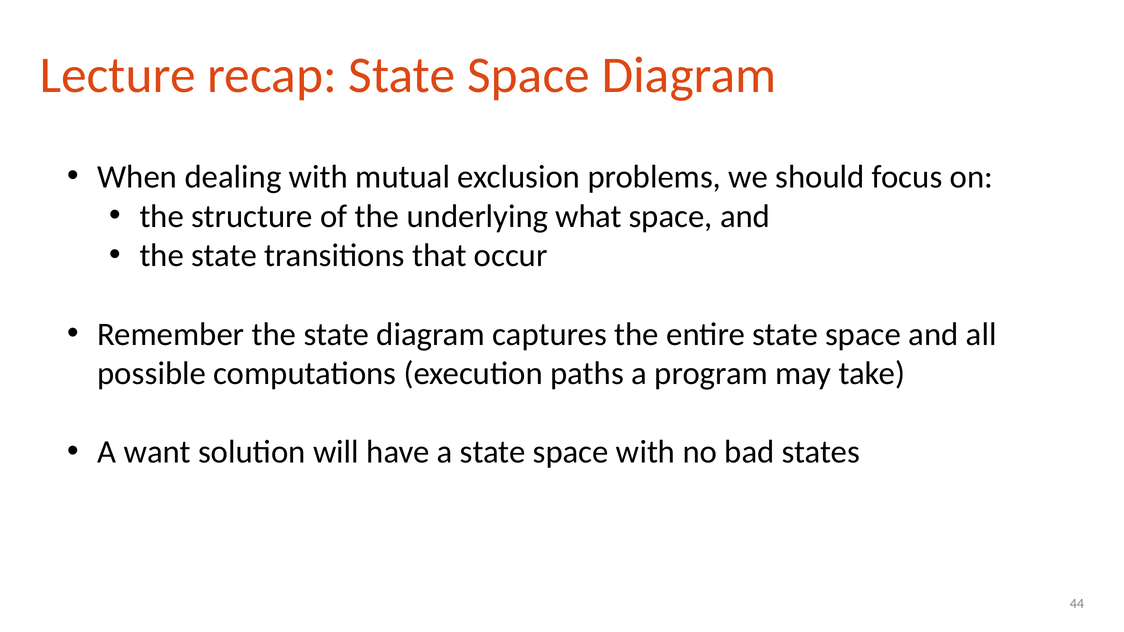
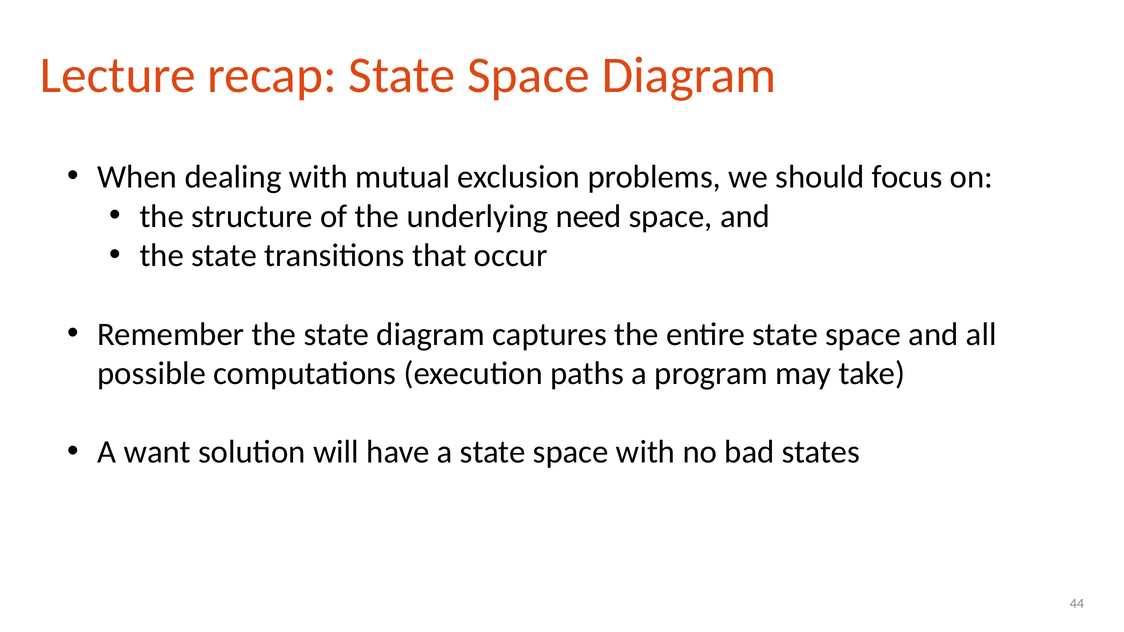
what: what -> need
